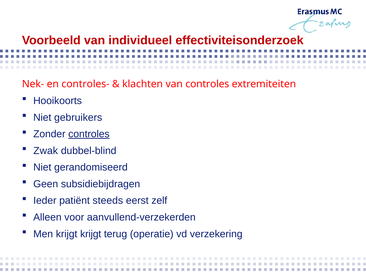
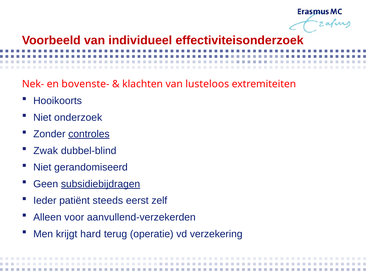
controles-: controles- -> bovenste-
van controles: controles -> lusteloos
gebruikers: gebruikers -> onderzoek
subsidiebijdragen underline: none -> present
krijgt krijgt: krijgt -> hard
